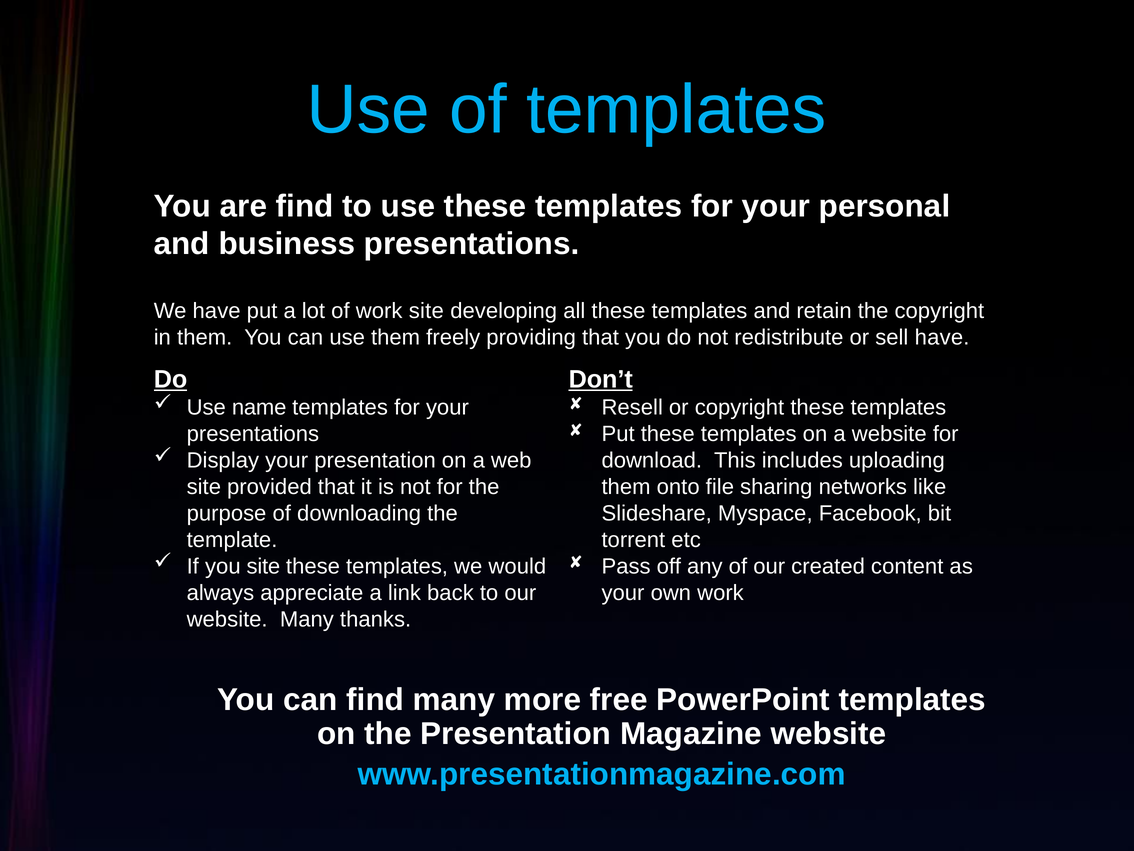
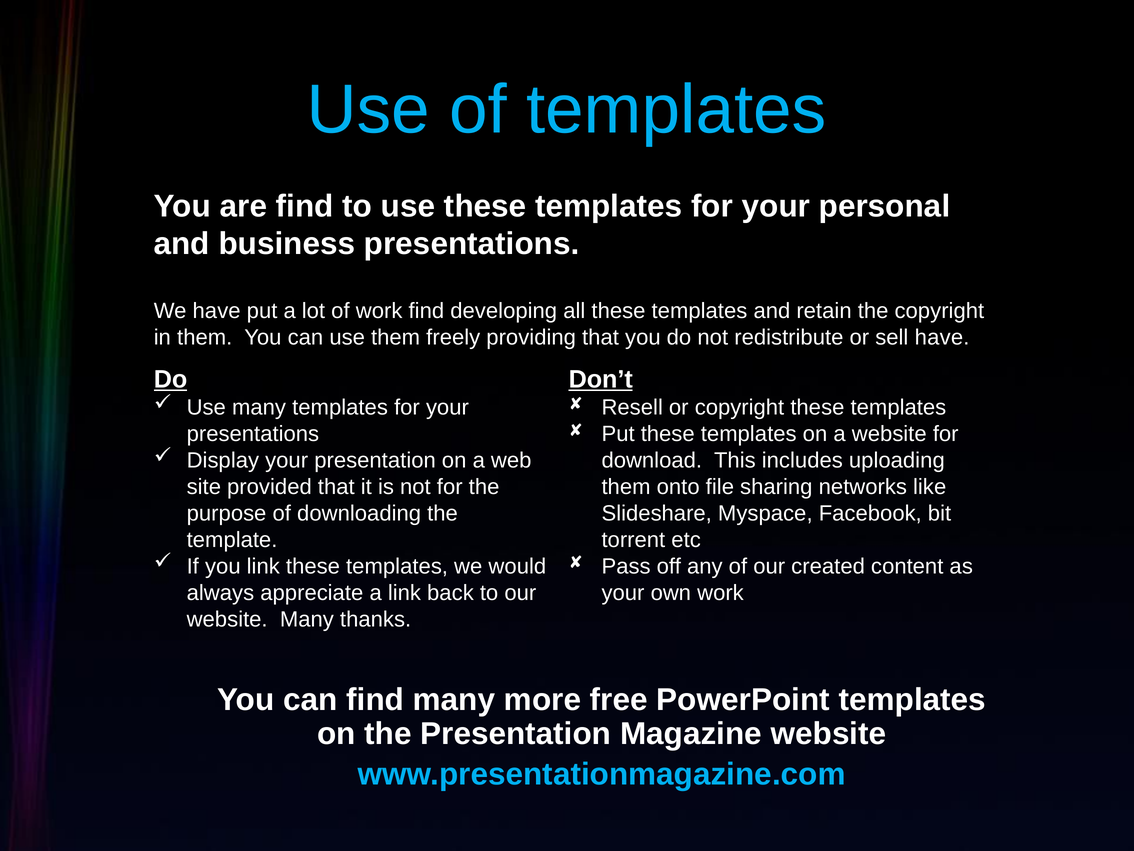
work site: site -> find
Use name: name -> many
you site: site -> link
